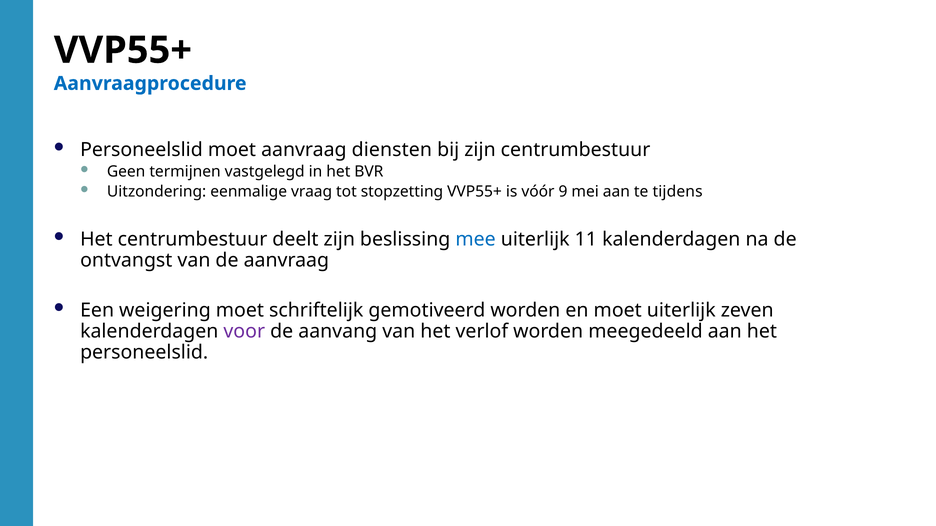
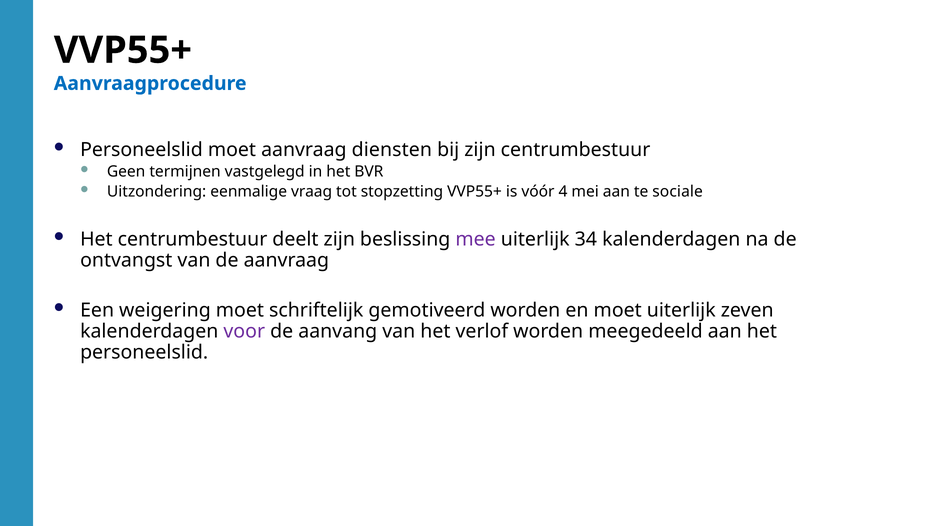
9: 9 -> 4
tijdens: tijdens -> sociale
mee colour: blue -> purple
11: 11 -> 34
